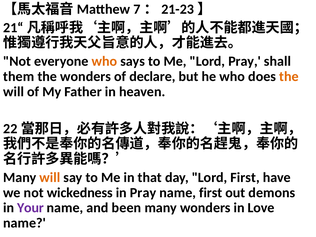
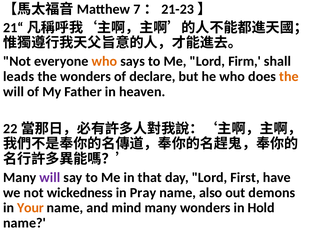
Lord Pray: Pray -> Firm
them: them -> leads
will at (50, 177) colour: orange -> purple
name first: first -> also
Your colour: purple -> orange
been: been -> mind
Love: Love -> Hold
